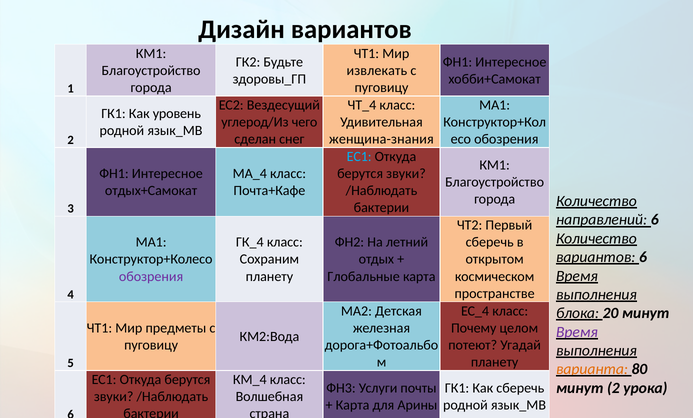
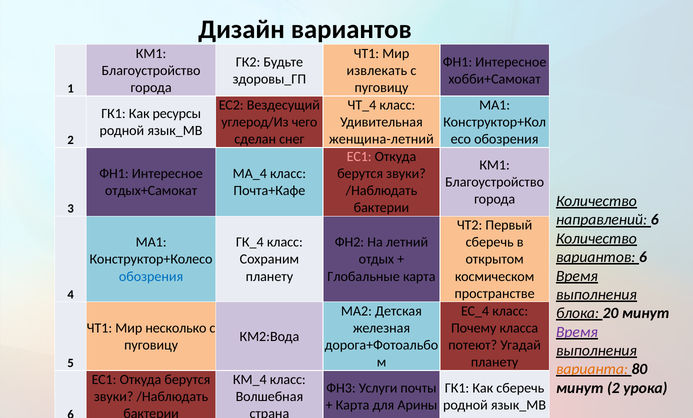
уровень: уровень -> ресурсы
женщина-знания: женщина-знания -> женщина-летний
ЕС1 at (359, 157) colour: light blue -> pink
обозрения at (151, 276) colour: purple -> blue
предметы: предметы -> несколько
целом: целом -> класса
